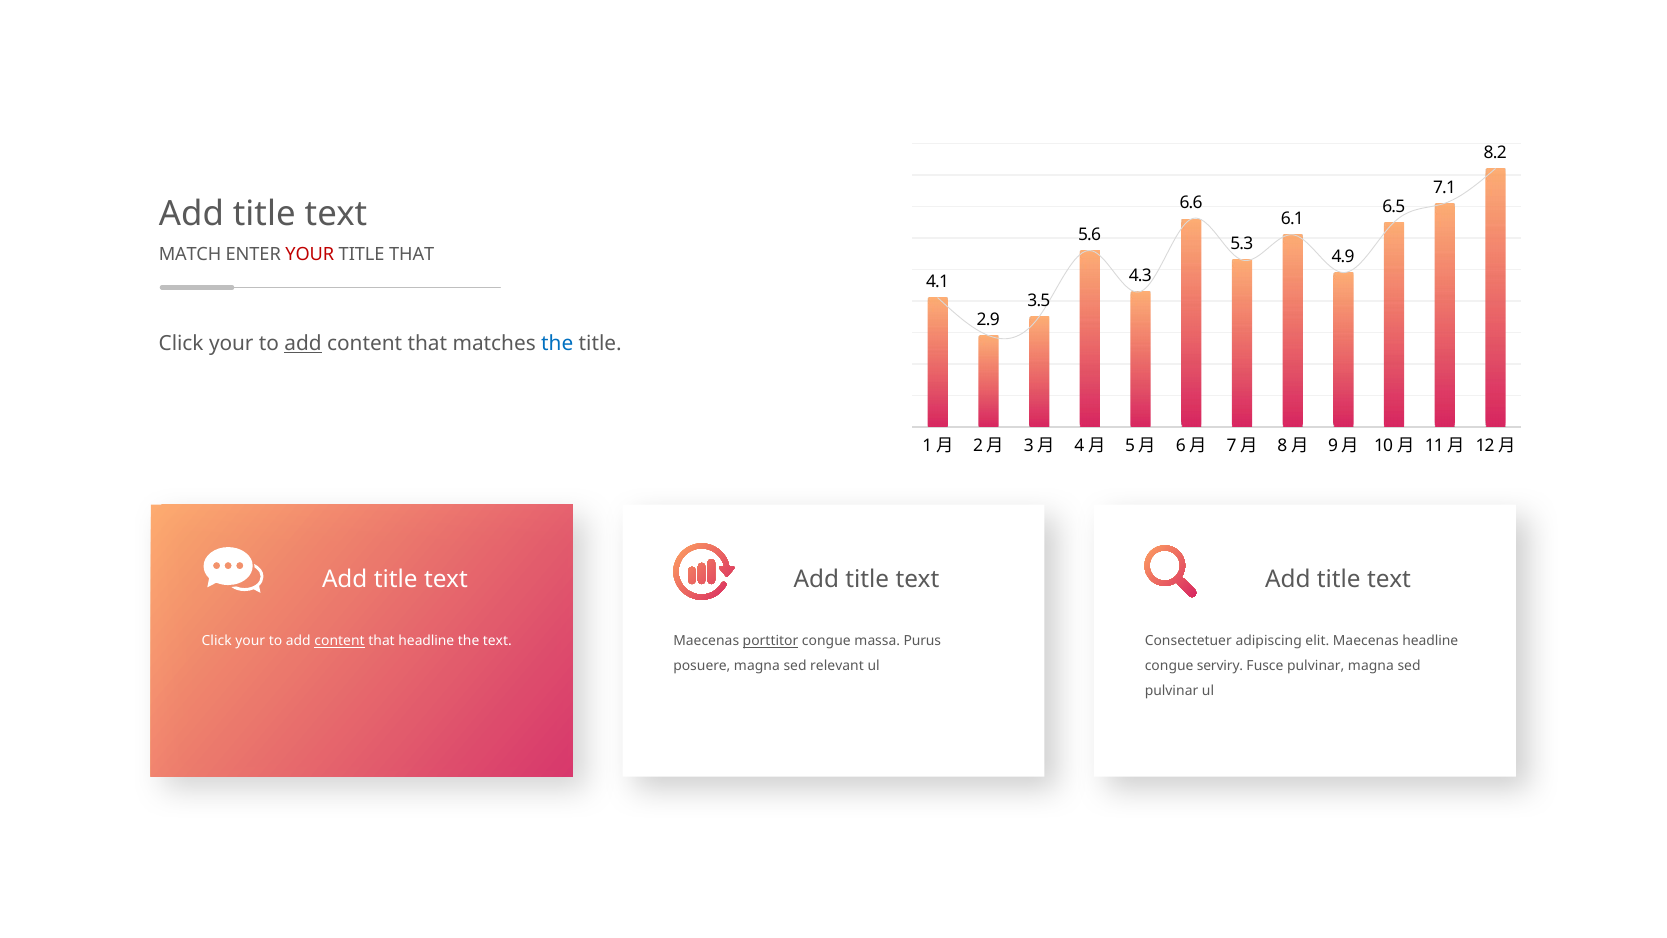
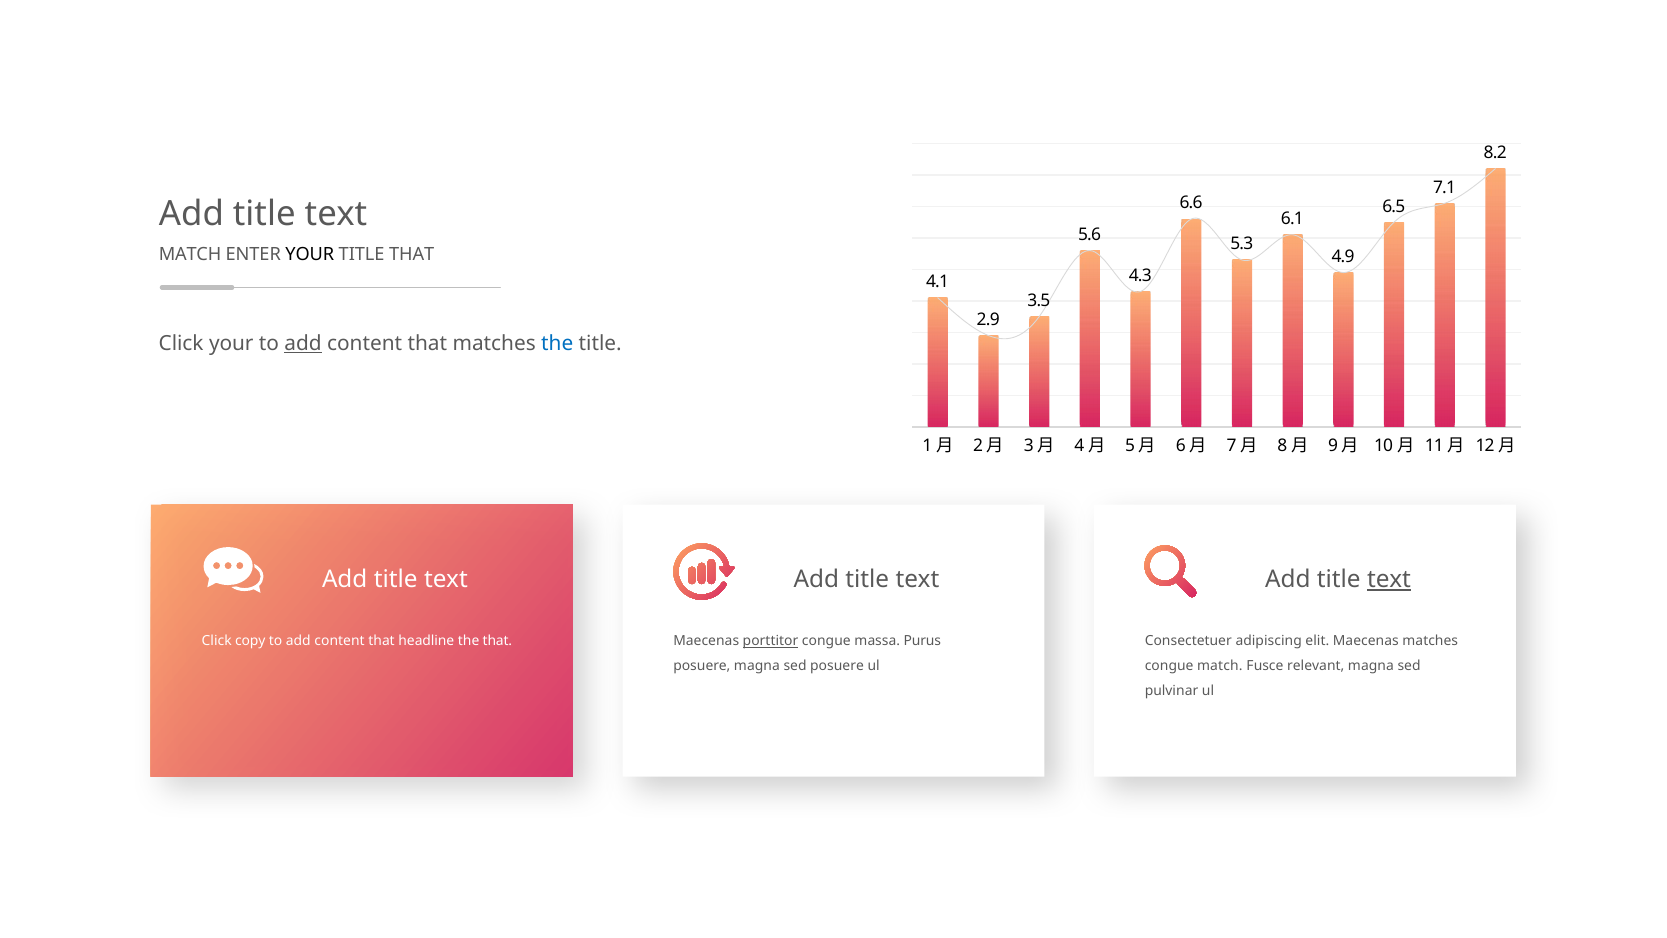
YOUR at (310, 255) colour: red -> black
text at (1389, 579) underline: none -> present
your at (250, 641): your -> copy
content at (340, 641) underline: present -> none
the text: text -> that
Maecenas headline: headline -> matches
sed relevant: relevant -> posuere
congue serviry: serviry -> match
Fusce pulvinar: pulvinar -> relevant
